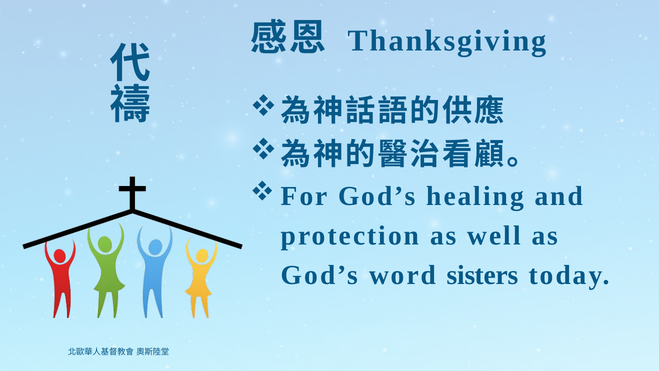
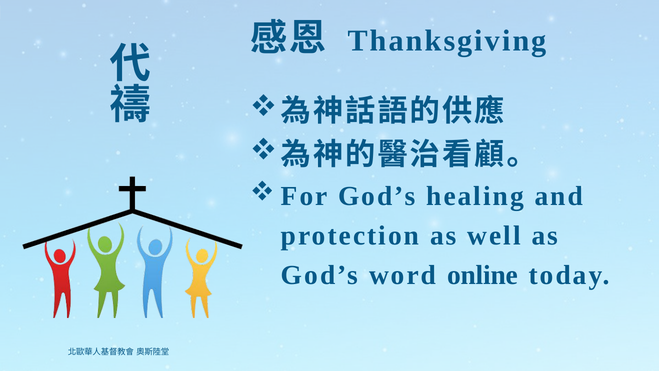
sisters: sisters -> online
